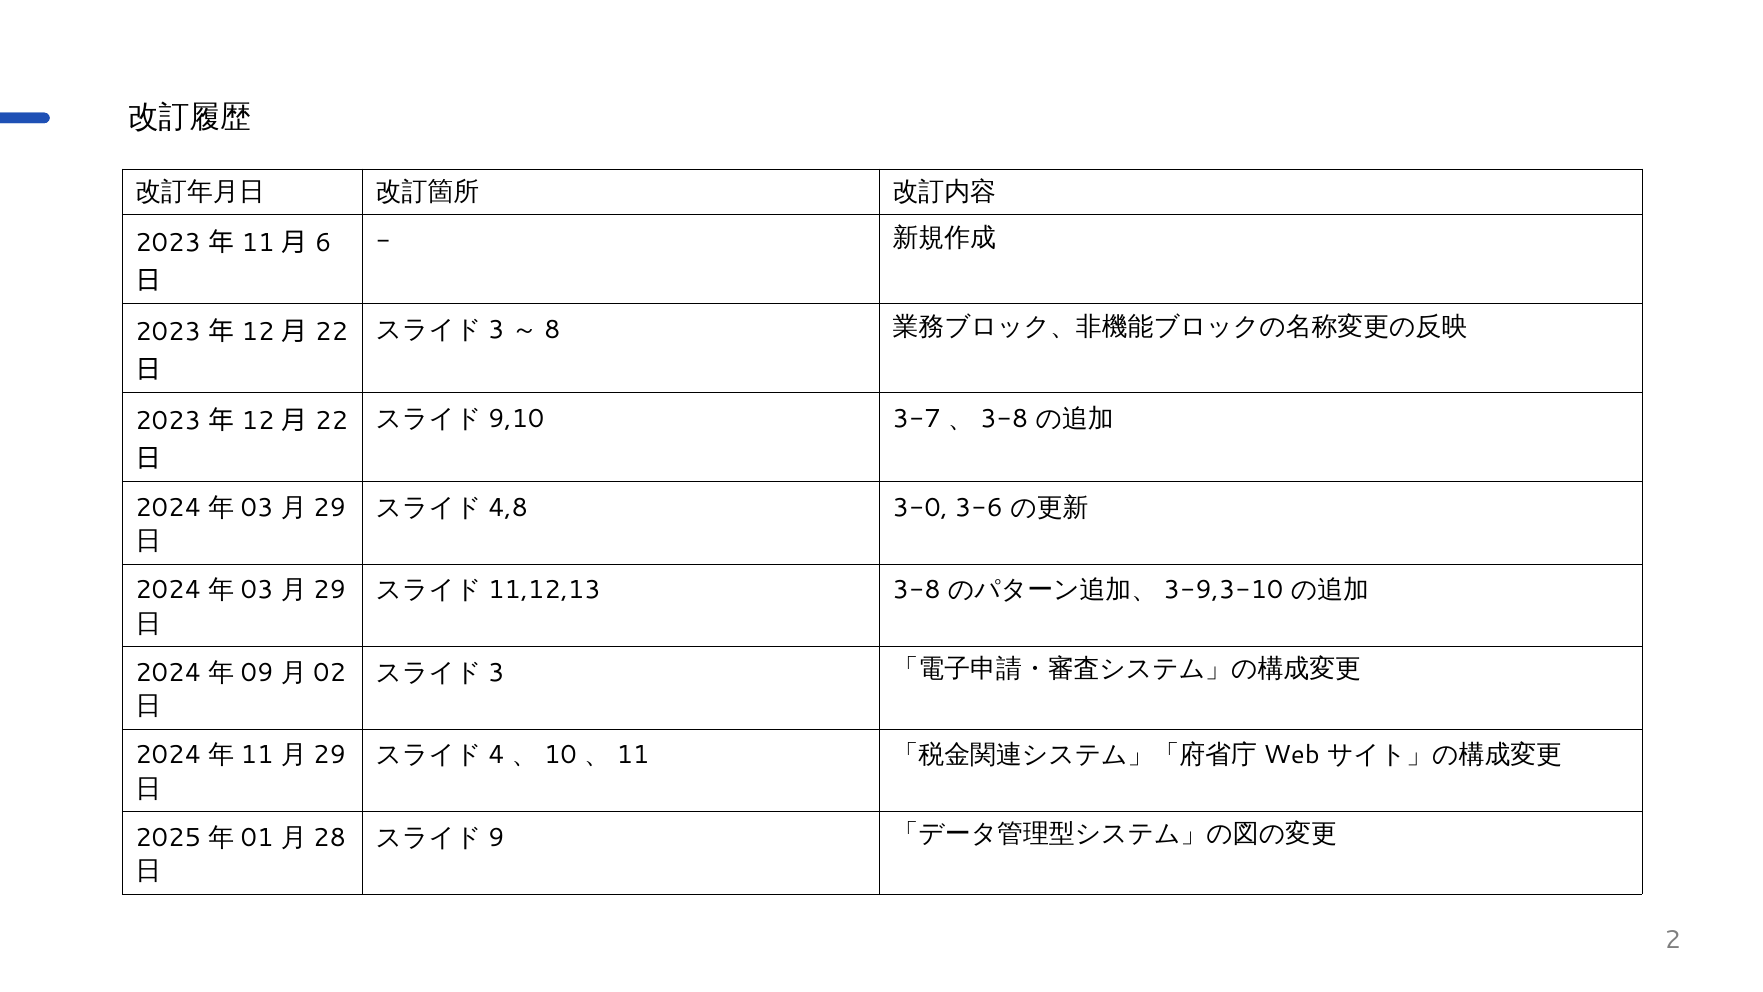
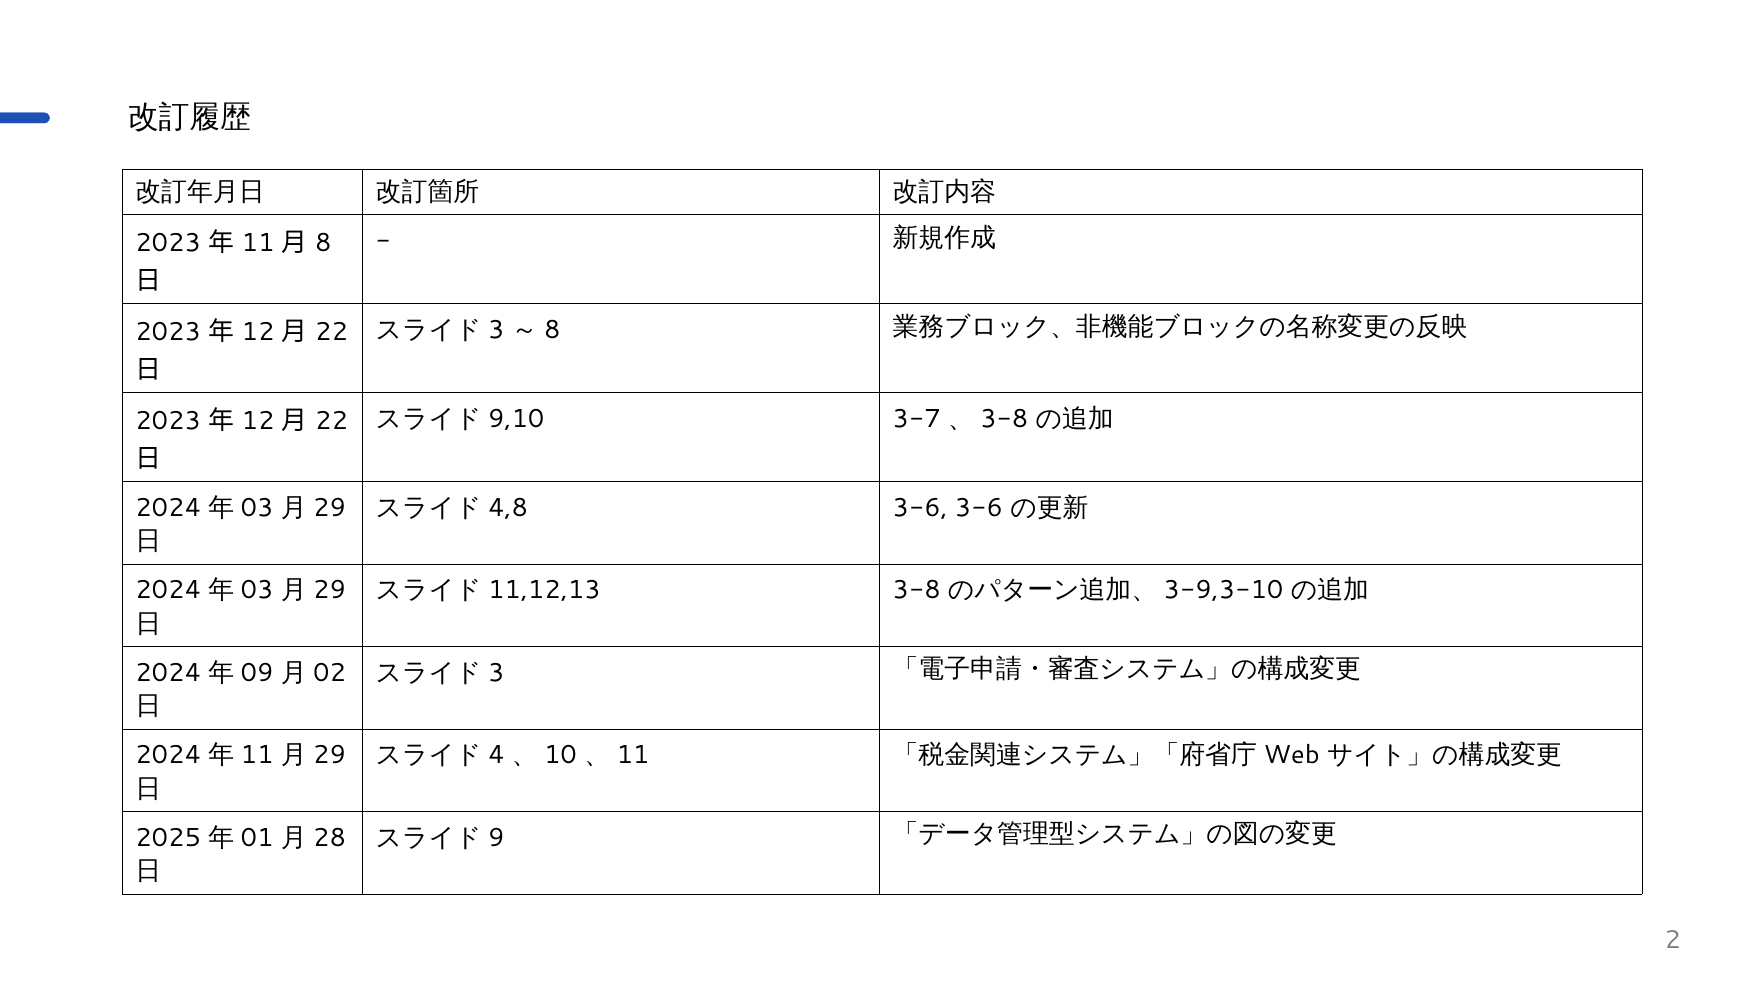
6 at (323, 243): 6 -> 8
3-0 at (920, 508): 3-0 -> 3-6
